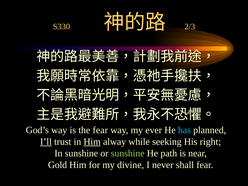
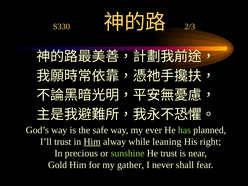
the fear: fear -> safe
has colour: light blue -> light green
I’ll underline: present -> none
seeking: seeking -> leaning
In sunshine: sunshine -> precious
He path: path -> trust
divine: divine -> gather
